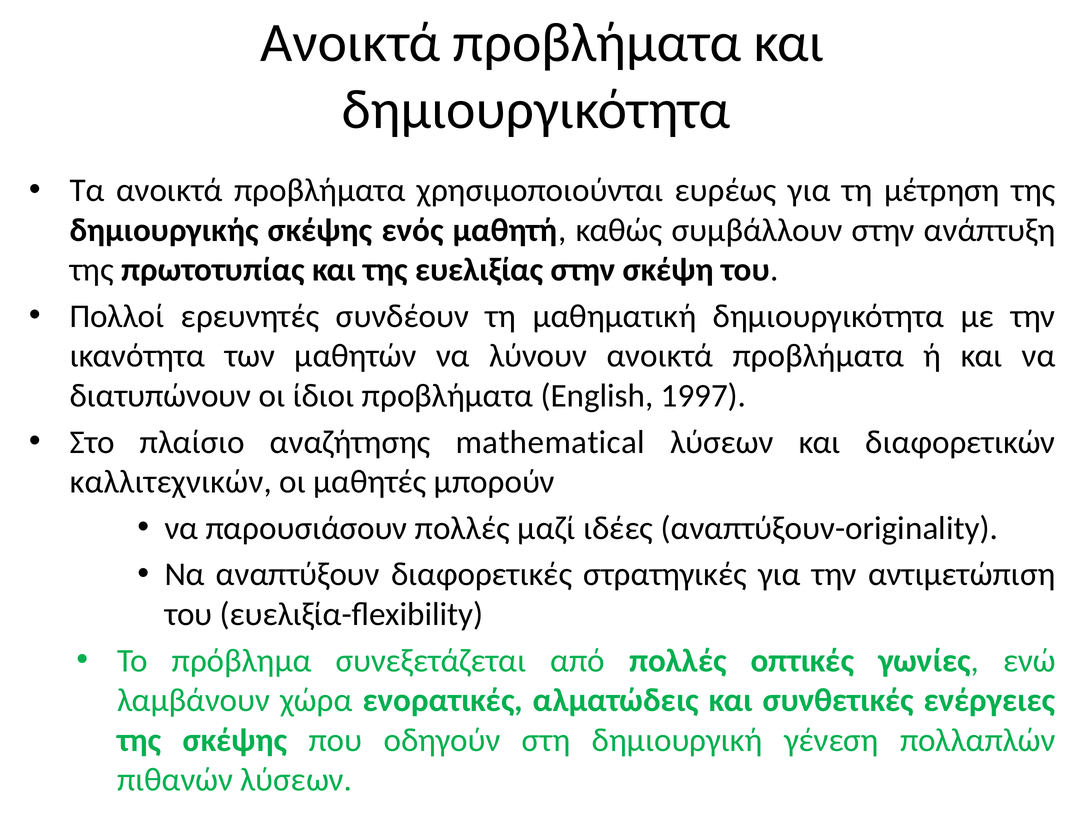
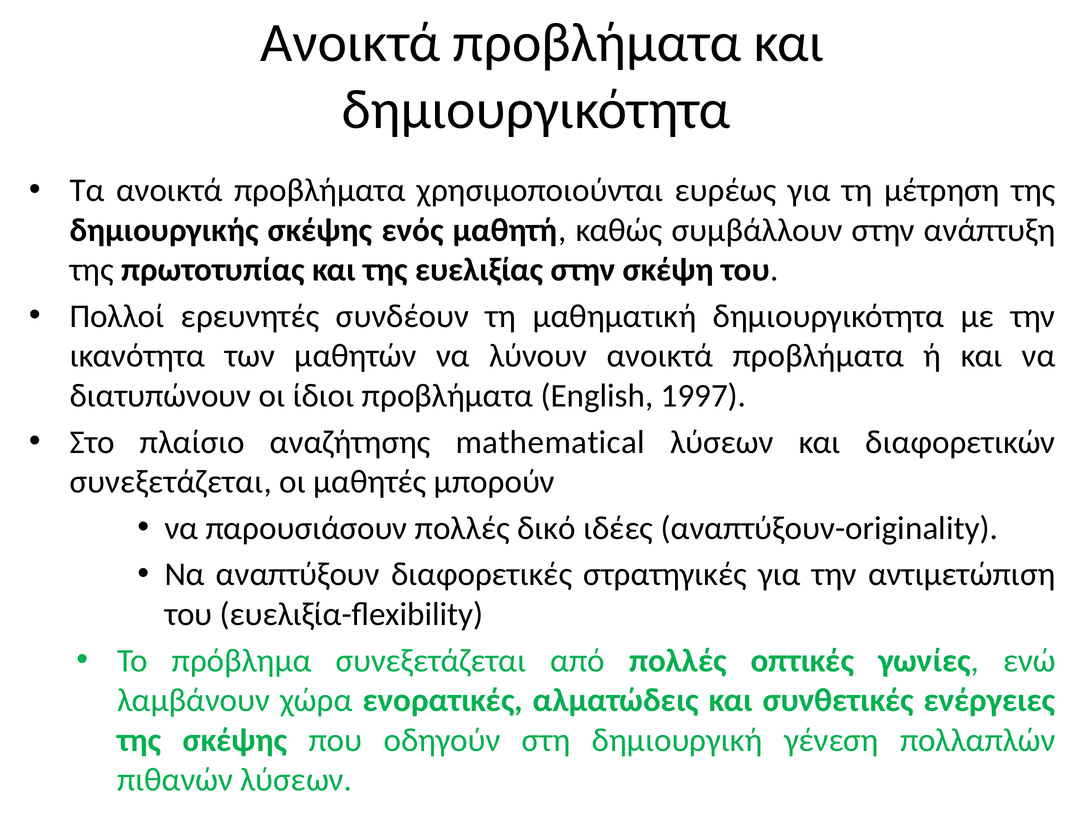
καλλιτεχνικών at (171, 482): καλλιτεχνικών -> συνεξετάζεται
μαζί: μαζί -> δικό
